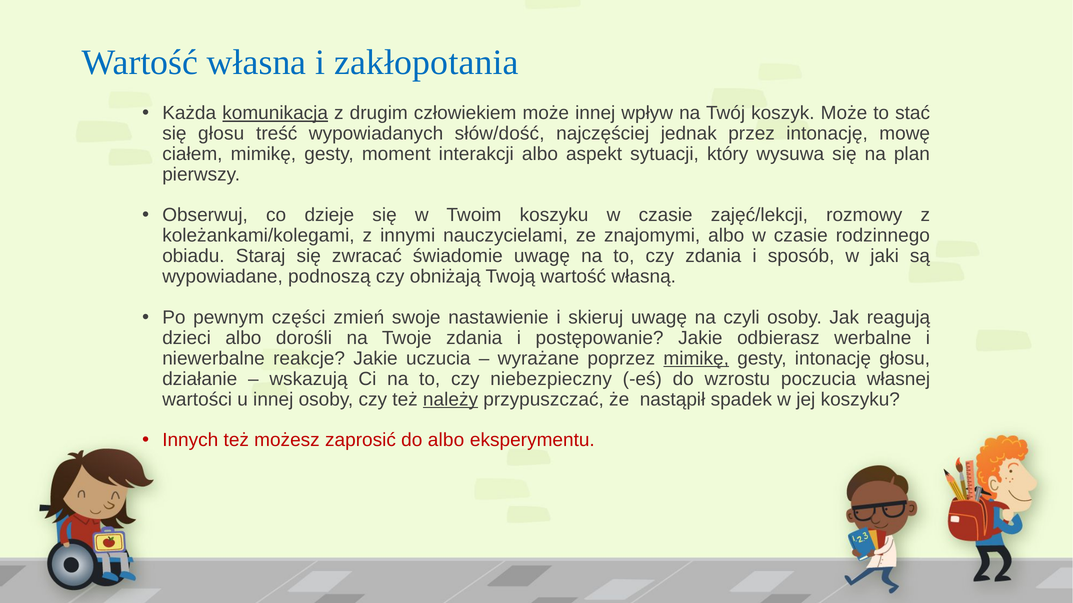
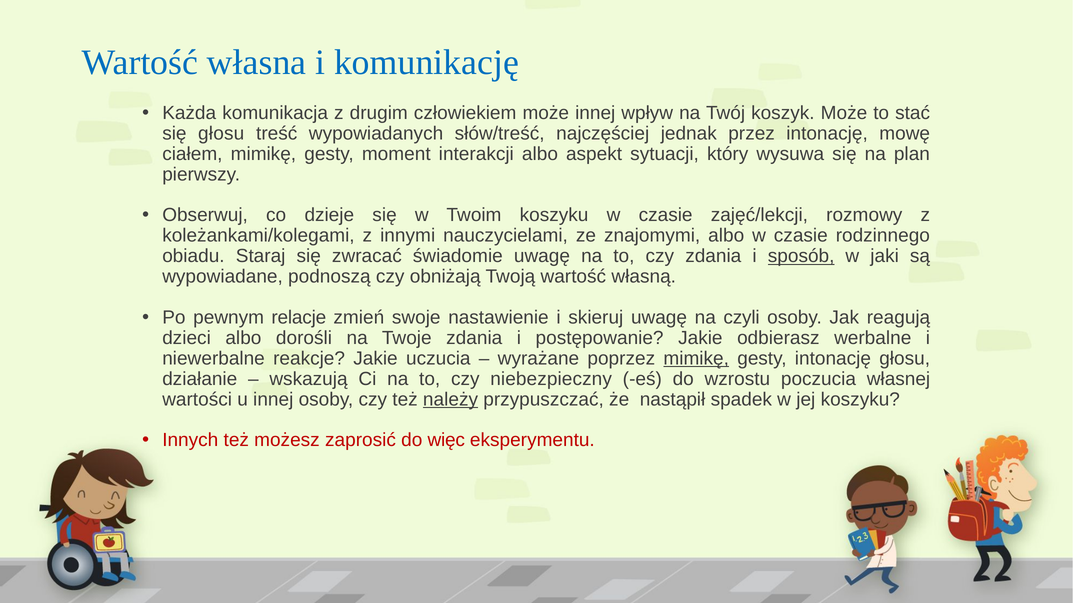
zakłopotania: zakłopotania -> komunikację
komunikacja underline: present -> none
słów/dość: słów/dość -> słów/treść
sposób underline: none -> present
części: części -> relacje
do albo: albo -> więc
